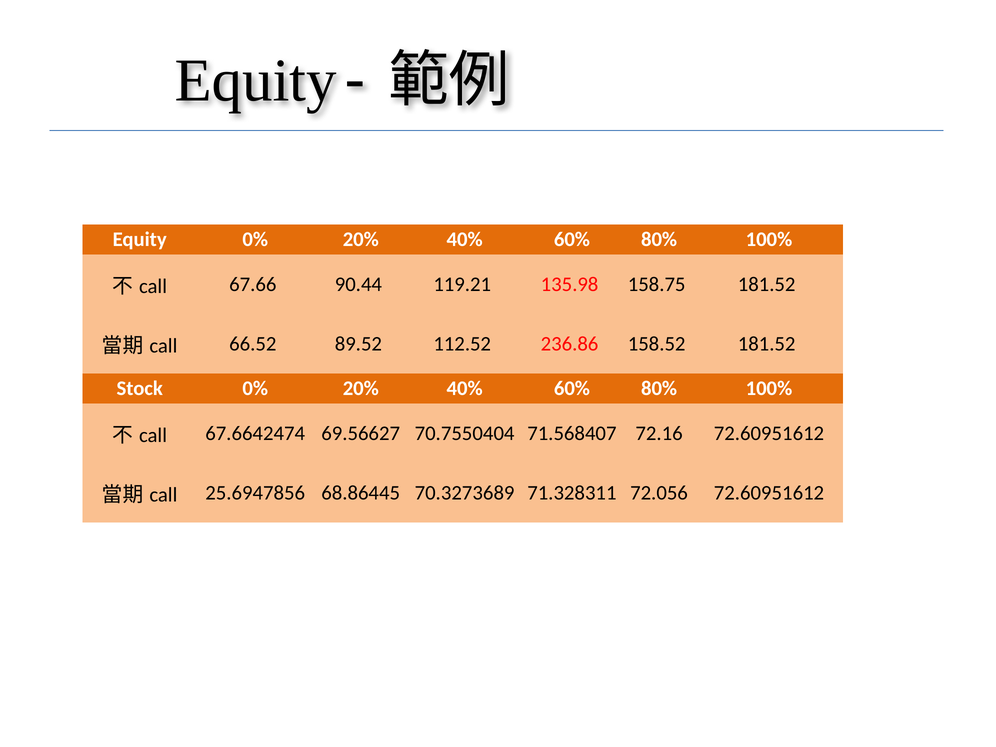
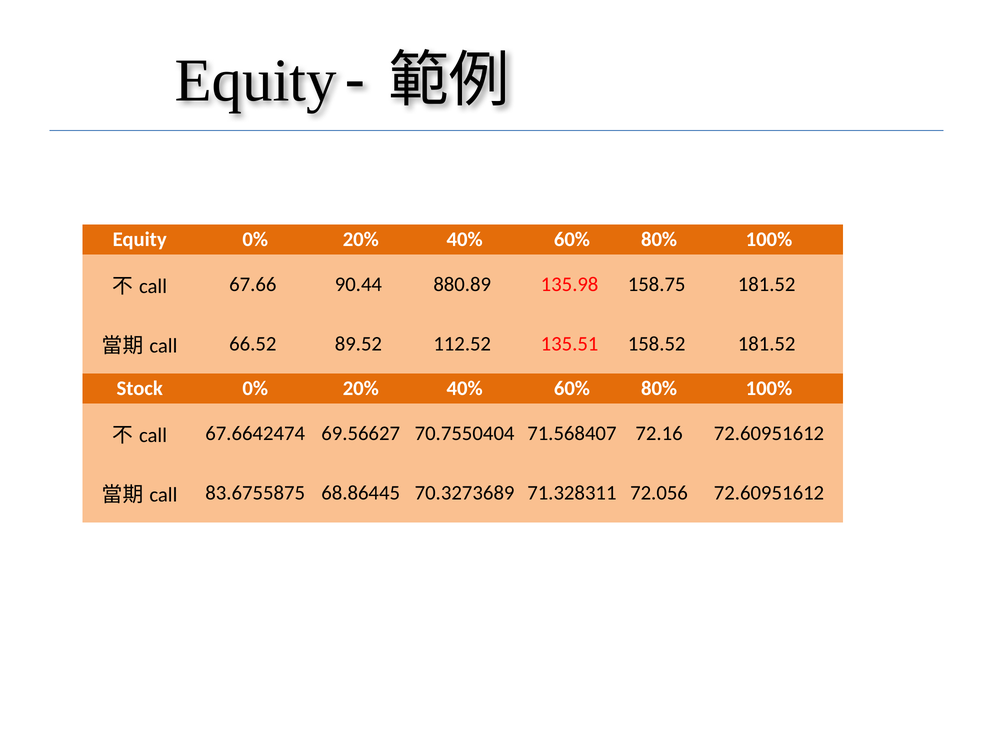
119.21: 119.21 -> 880.89
236.86: 236.86 -> 135.51
25.6947856: 25.6947856 -> 83.6755875
